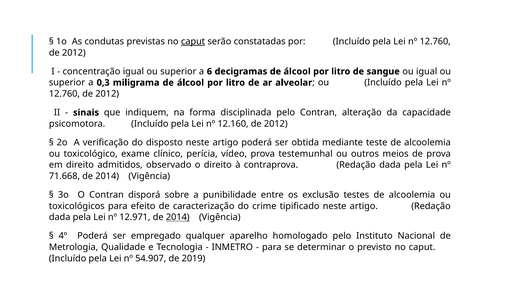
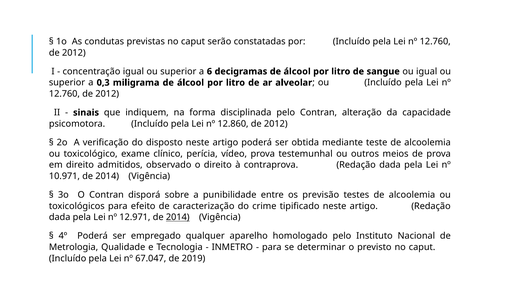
caput at (193, 42) underline: present -> none
12.160: 12.160 -> 12.860
71.668: 71.668 -> 10.971
exclusão: exclusão -> previsão
54.907: 54.907 -> 67.047
